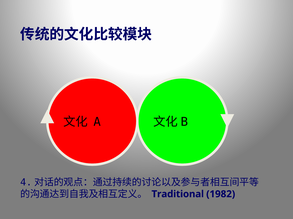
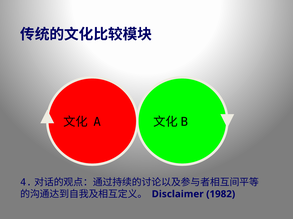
Traditional: Traditional -> Disclaimer
